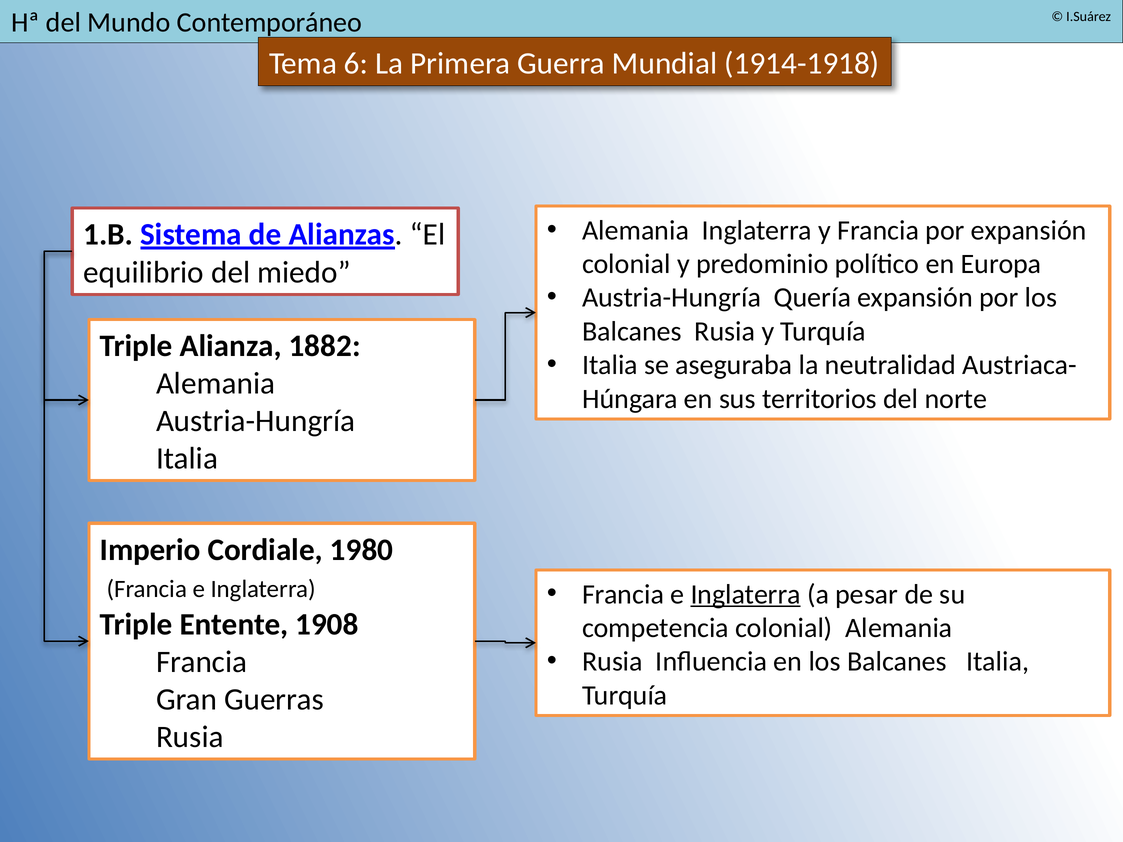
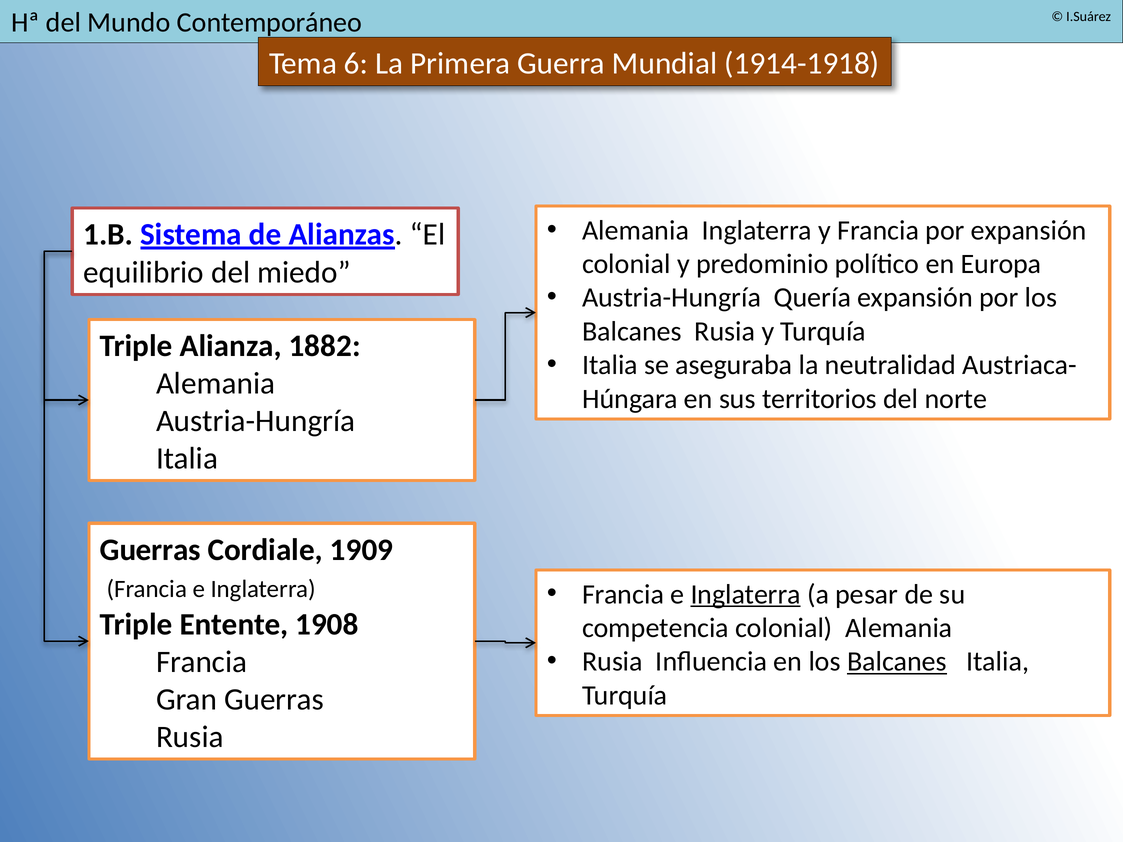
Imperio at (150, 550): Imperio -> Guerras
1980: 1980 -> 1909
Balcanes at (897, 662) underline: none -> present
